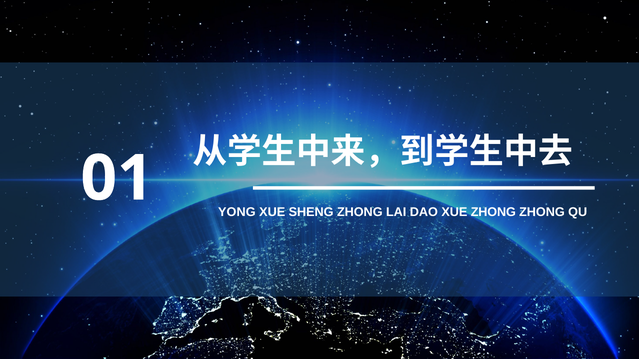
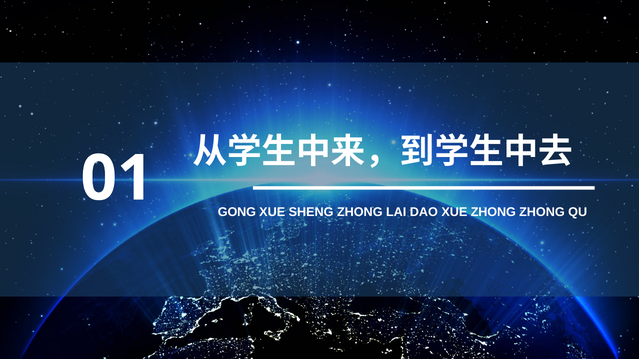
YONG: YONG -> GONG
